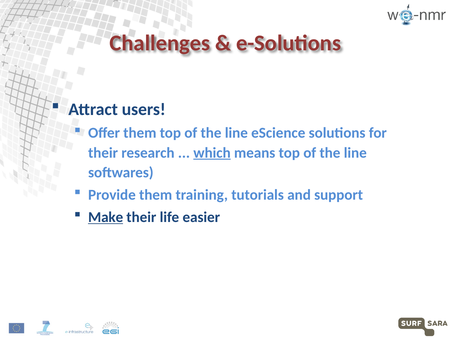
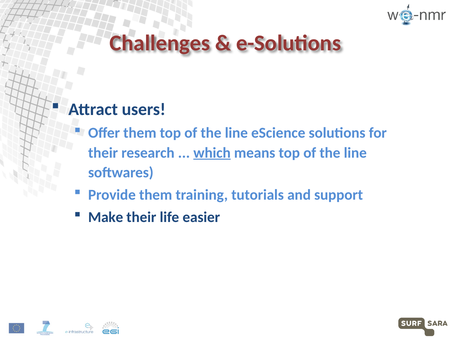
Make underline: present -> none
